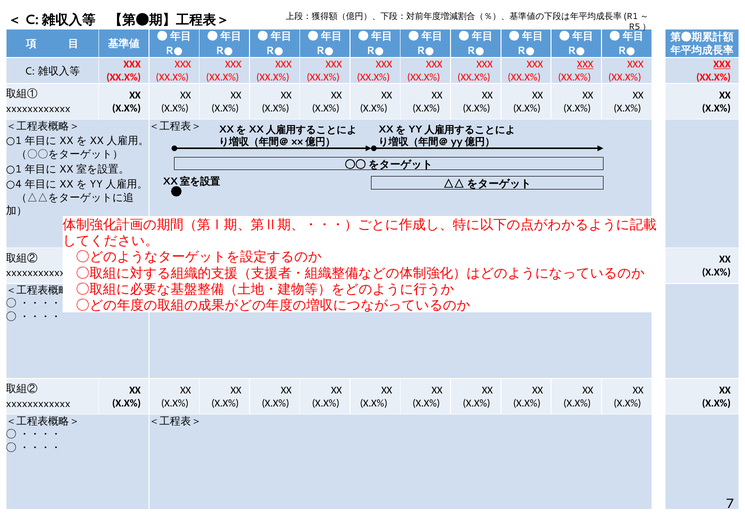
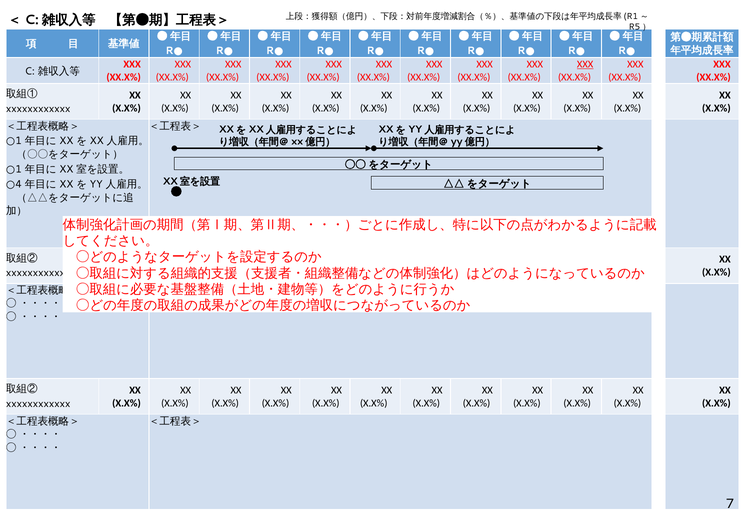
XXX at (722, 64) underline: present -> none
